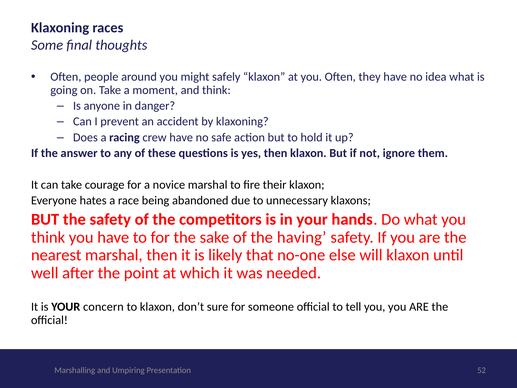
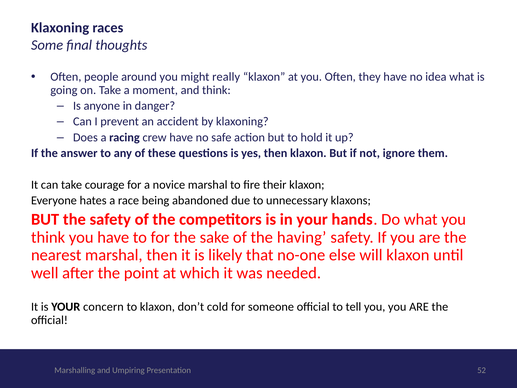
safely: safely -> really
sure: sure -> cold
